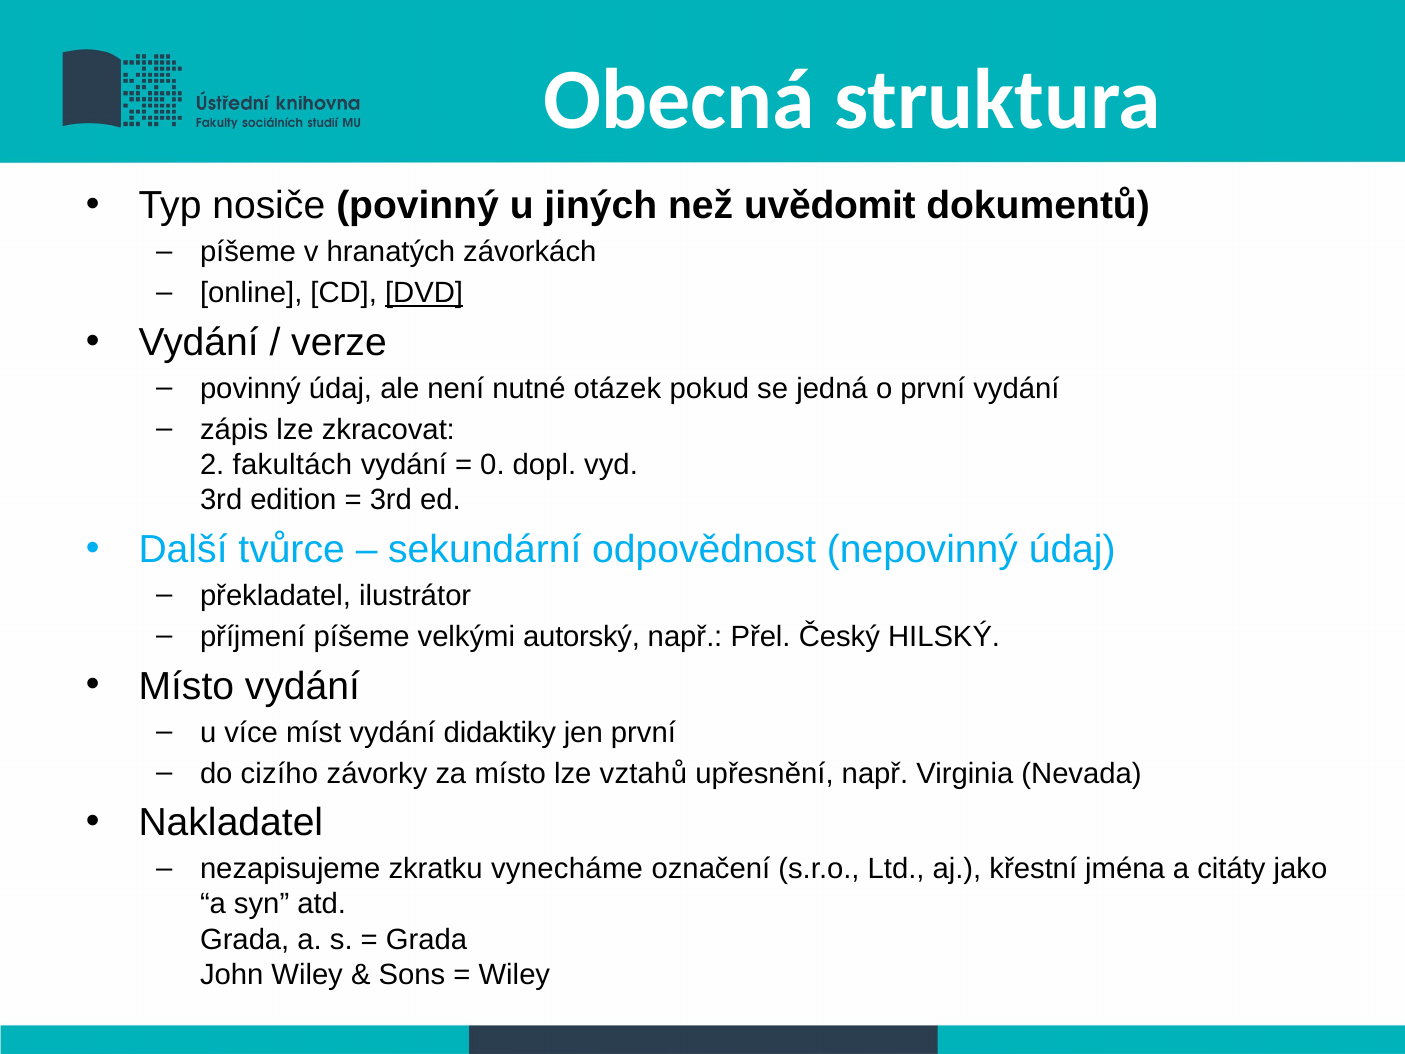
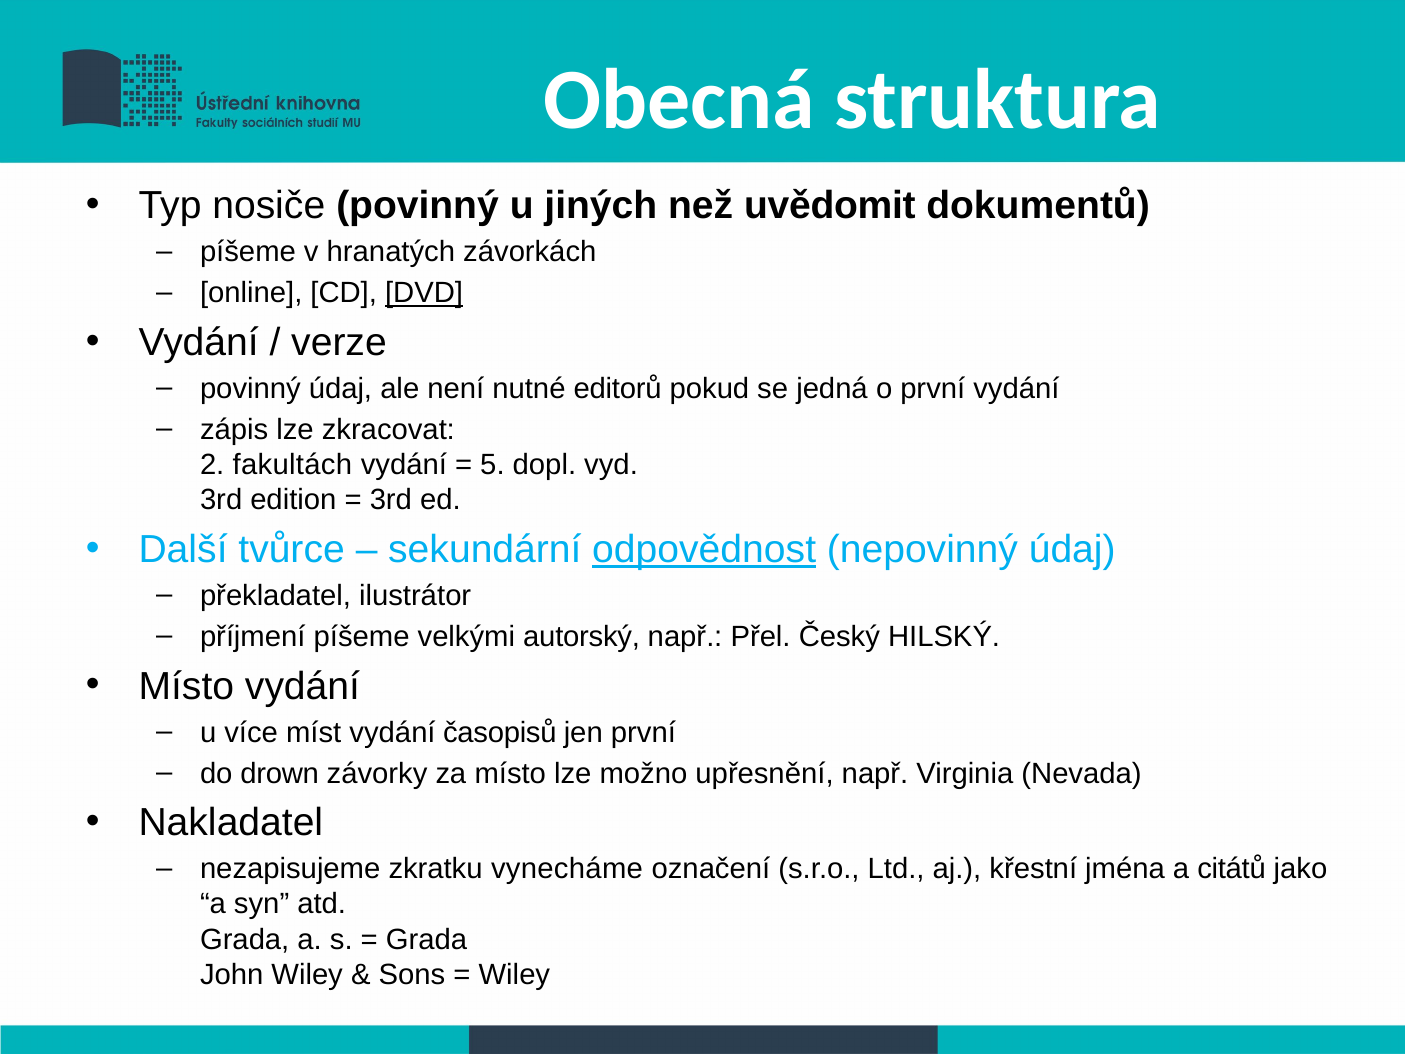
otázek: otázek -> editorů
0: 0 -> 5
odpovědnost underline: none -> present
didaktiky: didaktiky -> časopisů
cizího: cizího -> drown
vztahů: vztahů -> možno
citáty: citáty -> citátů
